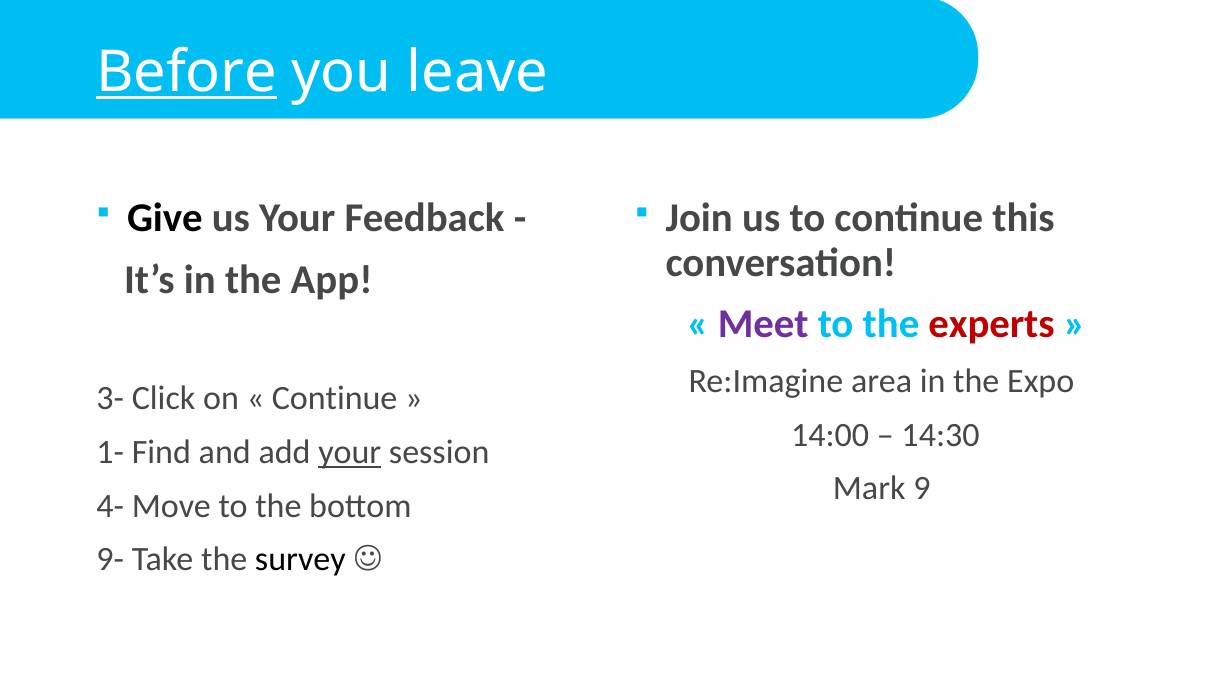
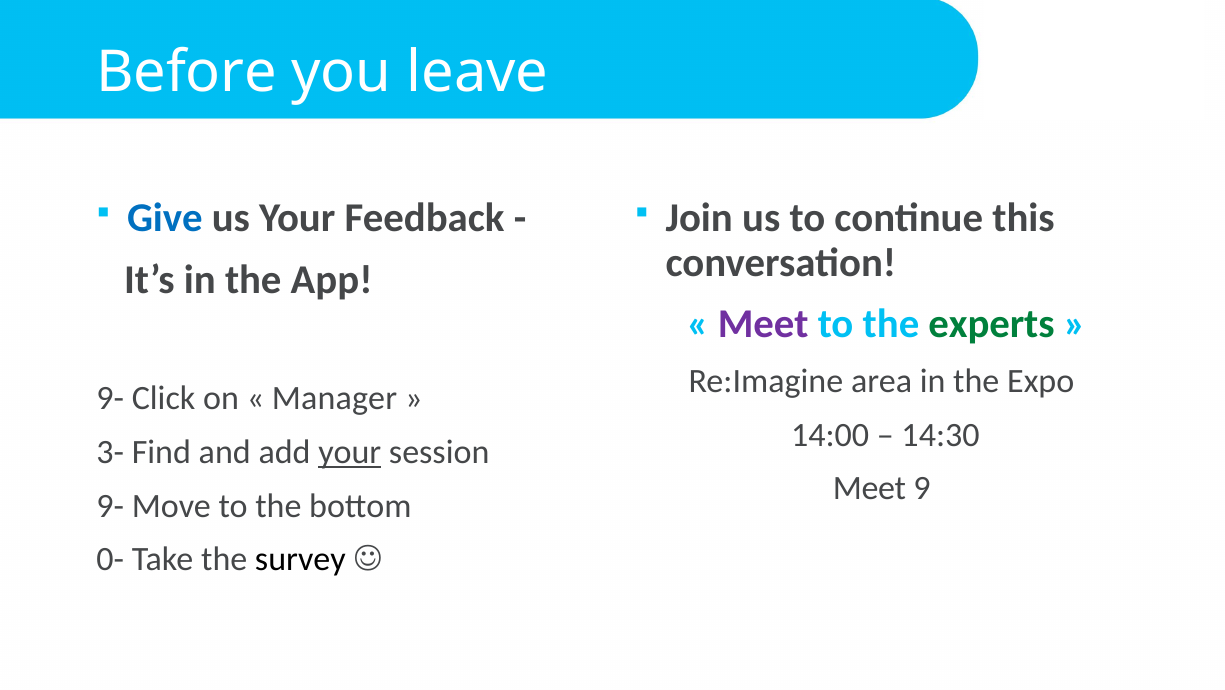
Before underline: present -> none
Give colour: black -> blue
experts colour: red -> green
3- at (110, 398): 3- -> 9-
Continue at (335, 398): Continue -> Manager
1-: 1- -> 3-
Mark at (869, 489): Mark -> Meet
4- at (110, 506): 4- -> 9-
9-: 9- -> 0-
